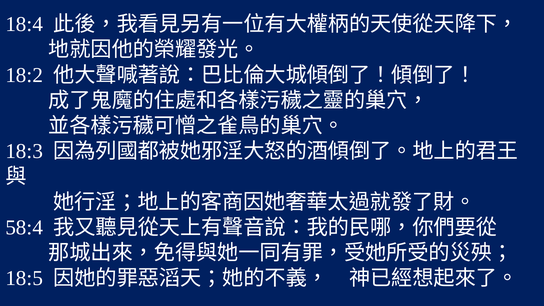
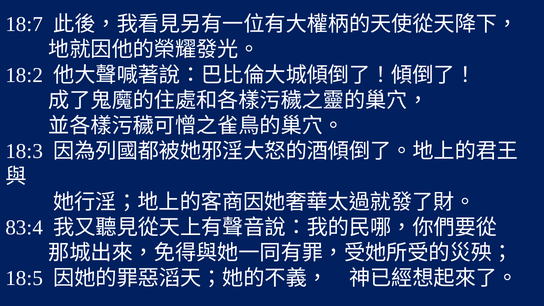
18:4: 18:4 -> 18:7
58:4: 58:4 -> 83:4
